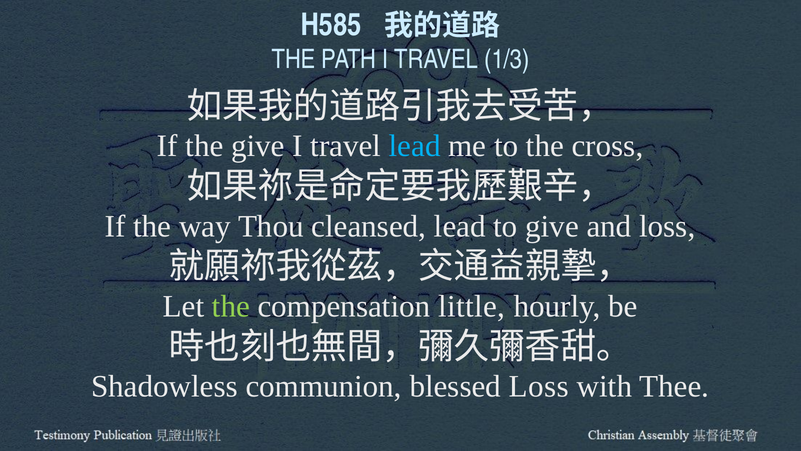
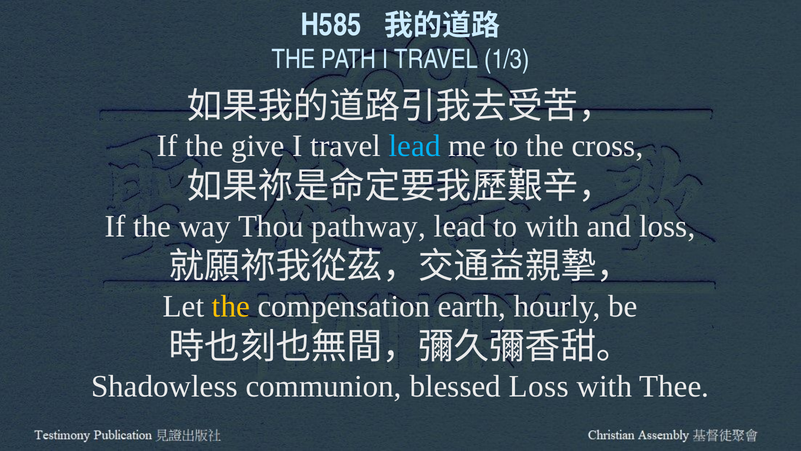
cleansed: cleansed -> pathway
to give: give -> with
the at (231, 306) colour: light green -> yellow
little: little -> earth
